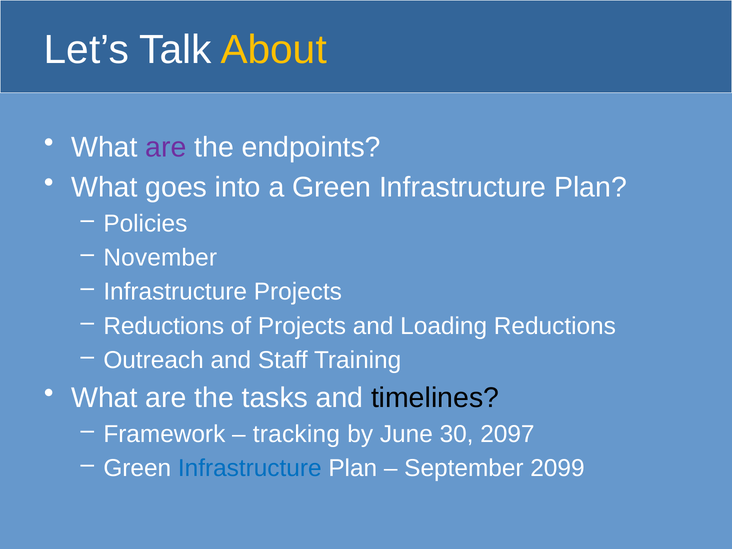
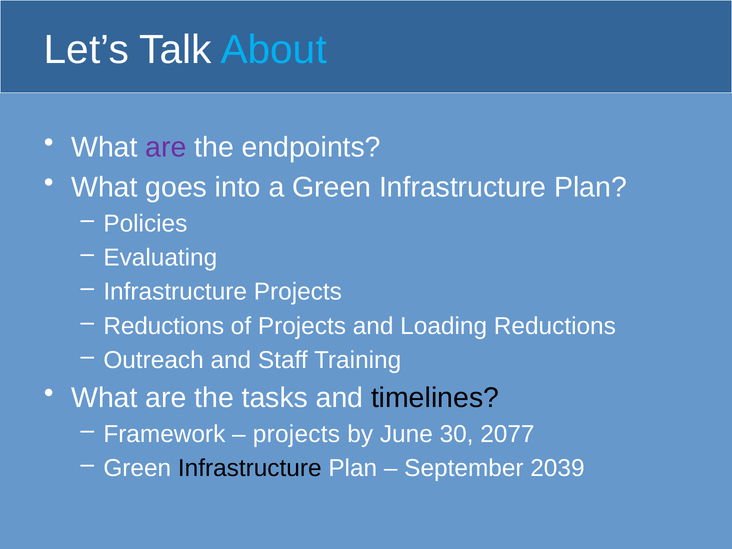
About colour: yellow -> light blue
November: November -> Evaluating
tracking at (296, 434): tracking -> projects
2097: 2097 -> 2077
Infrastructure at (250, 468) colour: blue -> black
2099: 2099 -> 2039
